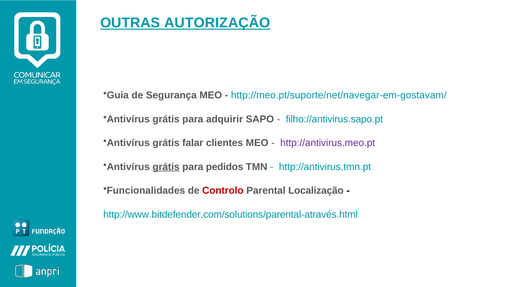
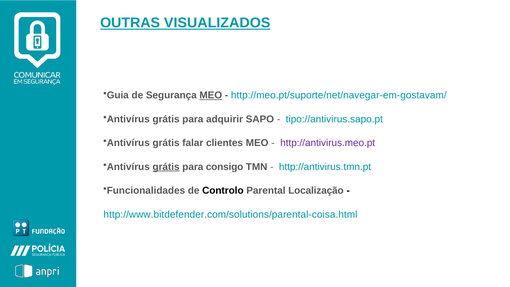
AUTORIZAÇÃO: AUTORIZAÇÃO -> VISUALIZADOS
MEO at (211, 95) underline: none -> present
filho://antivirus.sapo.pt: filho://antivirus.sapo.pt -> tipo://antivirus.sapo.pt
pedidos: pedidos -> consigo
Controlo colour: red -> black
http://www.bitdefender.com/solutions/parental-através.html: http://www.bitdefender.com/solutions/parental-através.html -> http://www.bitdefender.com/solutions/parental-coisa.html
